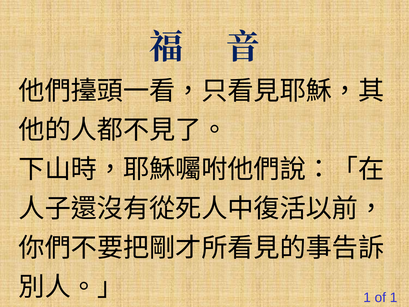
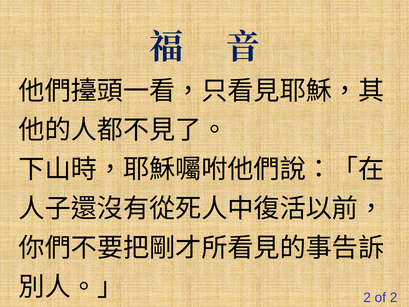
1 at (367, 297): 1 -> 2
of 1: 1 -> 2
